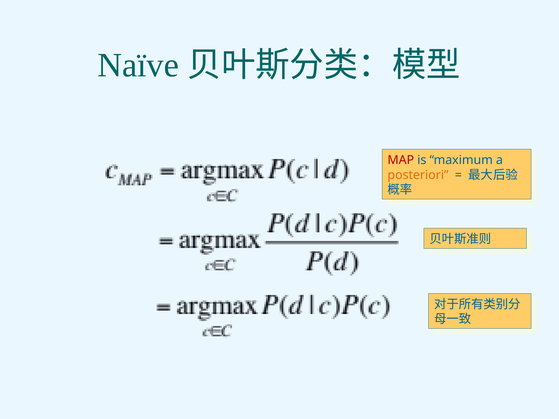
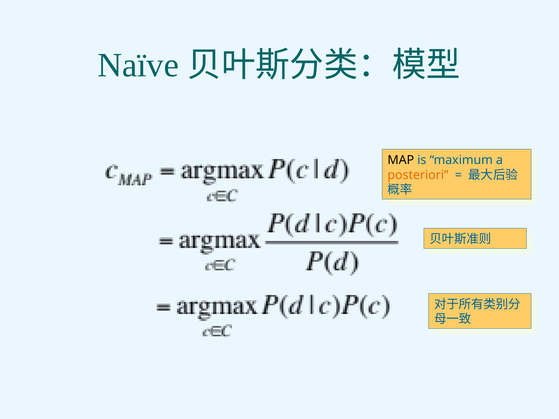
MAP colour: red -> black
